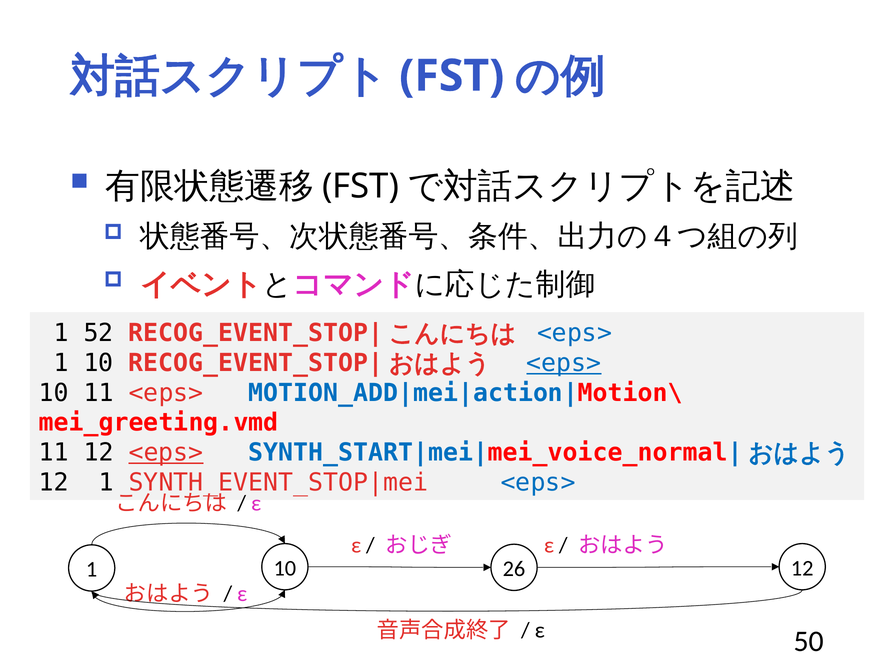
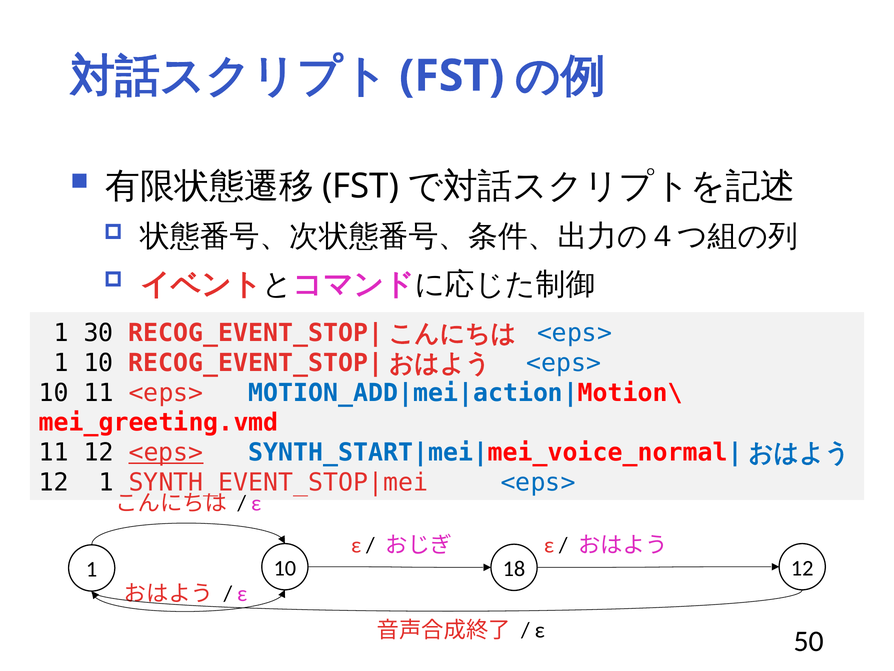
52: 52 -> 30
<eps> at (564, 363) underline: present -> none
26: 26 -> 18
